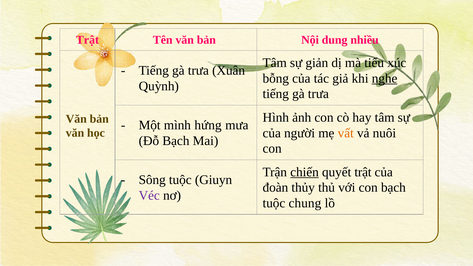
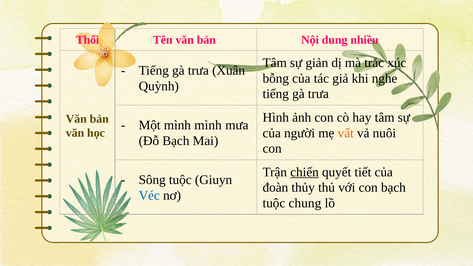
Trật at (87, 40): Trật -> Thổi
tiểu: tiểu -> trắc
nghe underline: present -> none
mình hứng: hứng -> mình
quyết trật: trật -> tiết
Véc colour: purple -> blue
